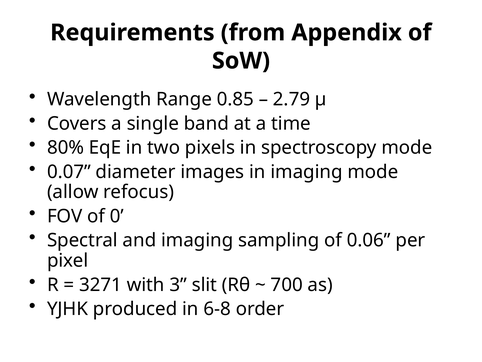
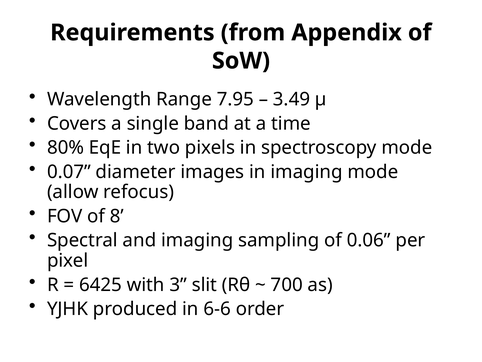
0.85: 0.85 -> 7.95
2.79: 2.79 -> 3.49
0: 0 -> 8
3271: 3271 -> 6425
6-8: 6-8 -> 6-6
